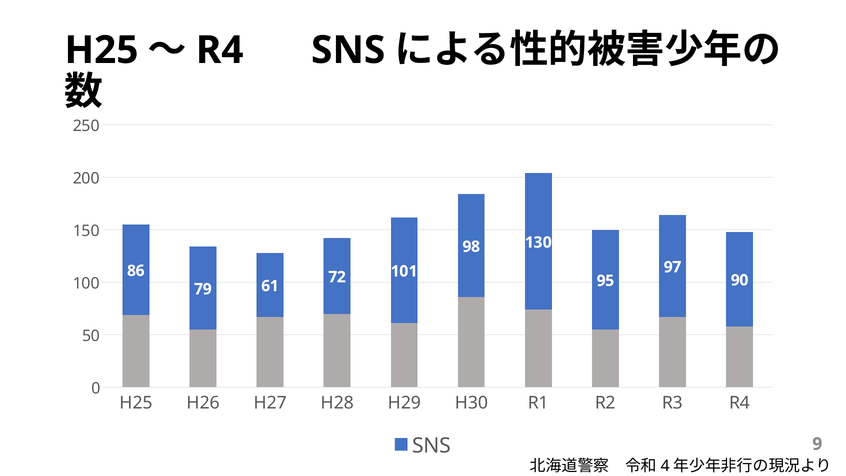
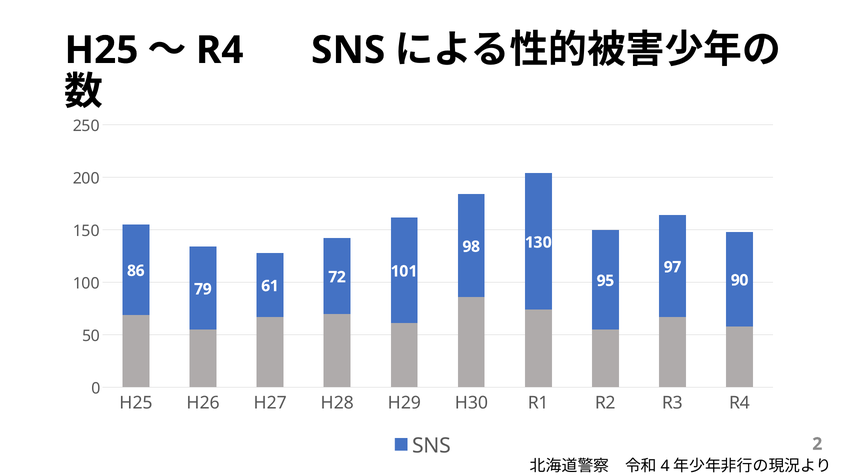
9: 9 -> 2
